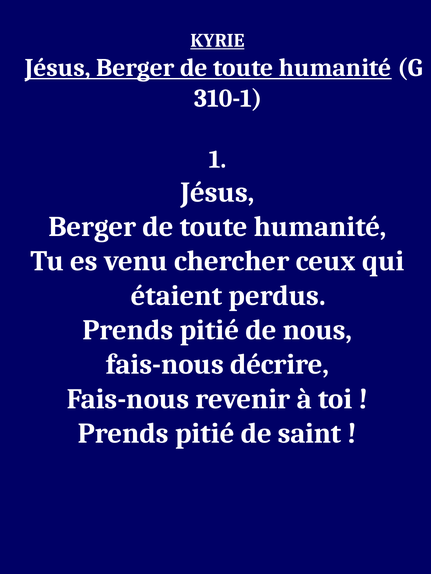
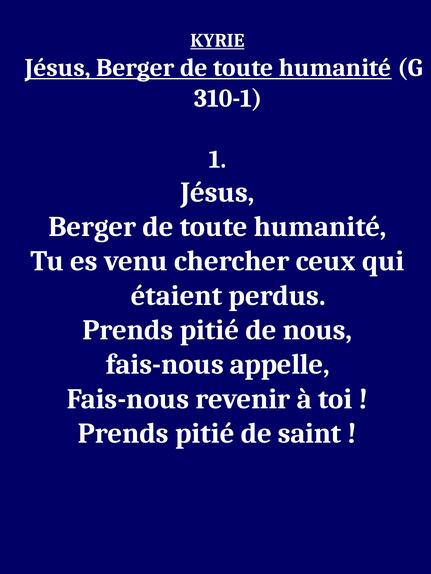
décrire: décrire -> appelle
